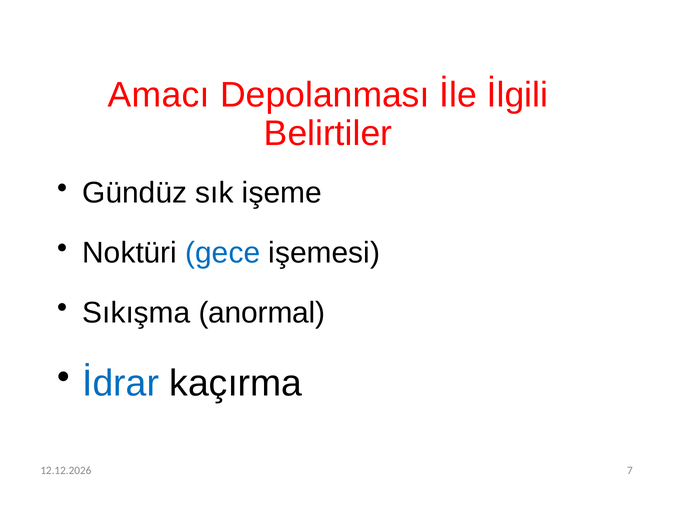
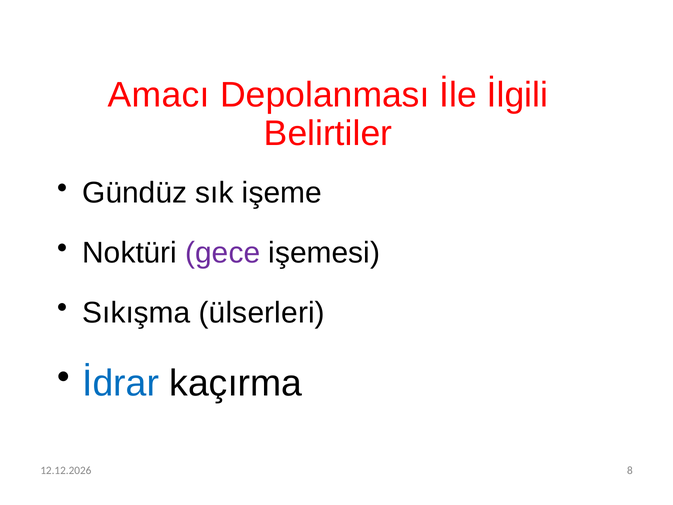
gece colour: blue -> purple
anormal: anormal -> ülserleri
7: 7 -> 8
